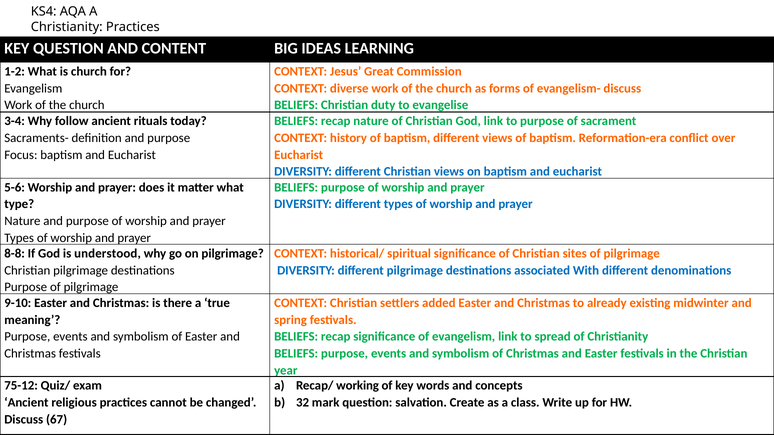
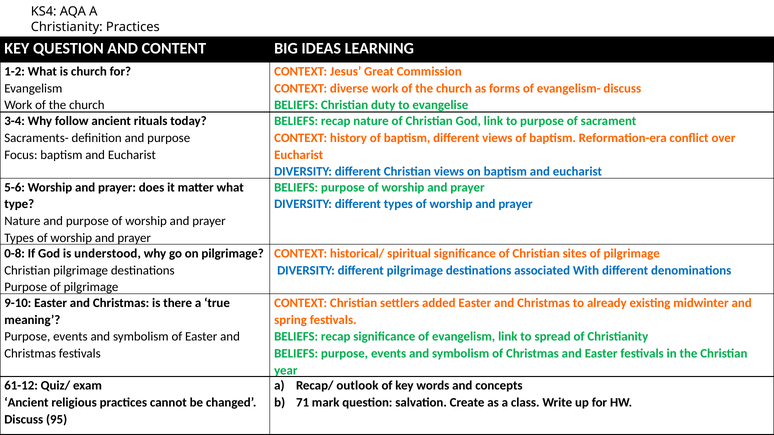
8-8: 8-8 -> 0-8
75-12: 75-12 -> 61-12
working: working -> outlook
32: 32 -> 71
67: 67 -> 95
